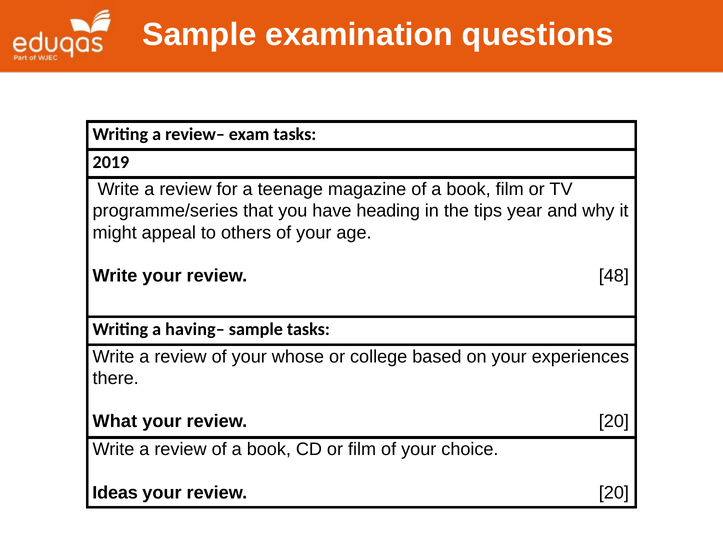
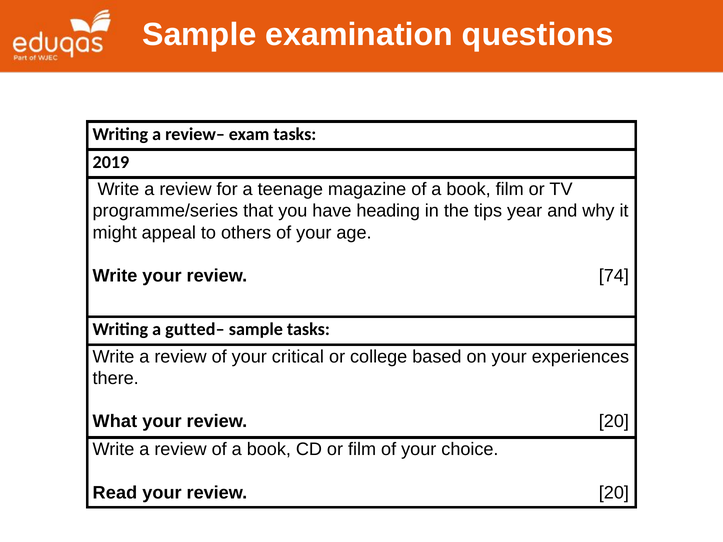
48: 48 -> 74
having–: having– -> gutted–
whose: whose -> critical
Ideas: Ideas -> Read
